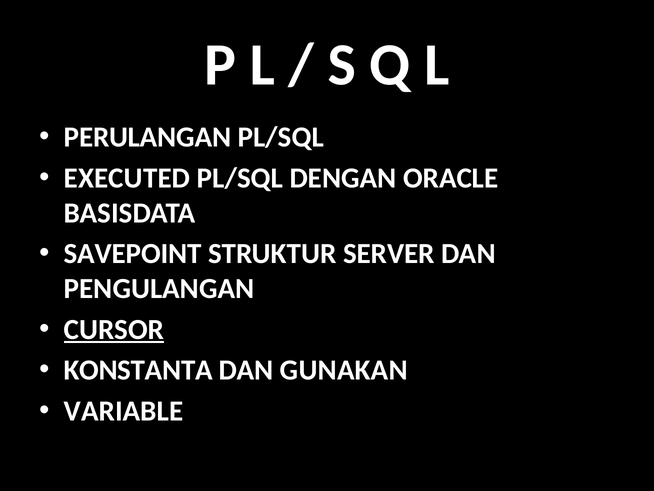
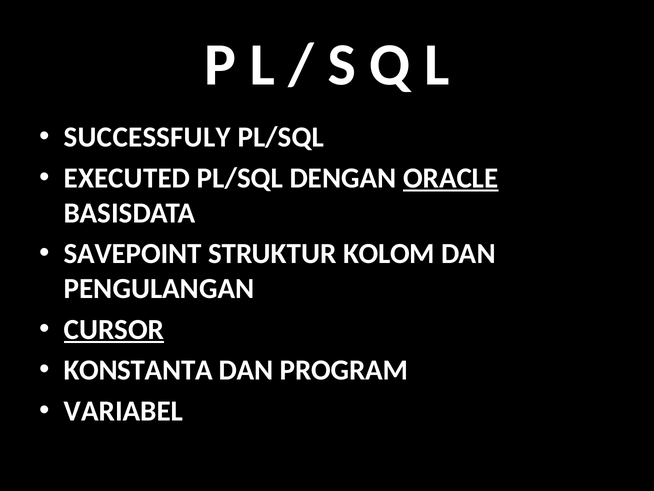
PERULANGAN: PERULANGAN -> SUCCESSFULY
ORACLE underline: none -> present
SERVER: SERVER -> KOLOM
GUNAKAN: GUNAKAN -> PROGRAM
VARIABLE: VARIABLE -> VARIABEL
